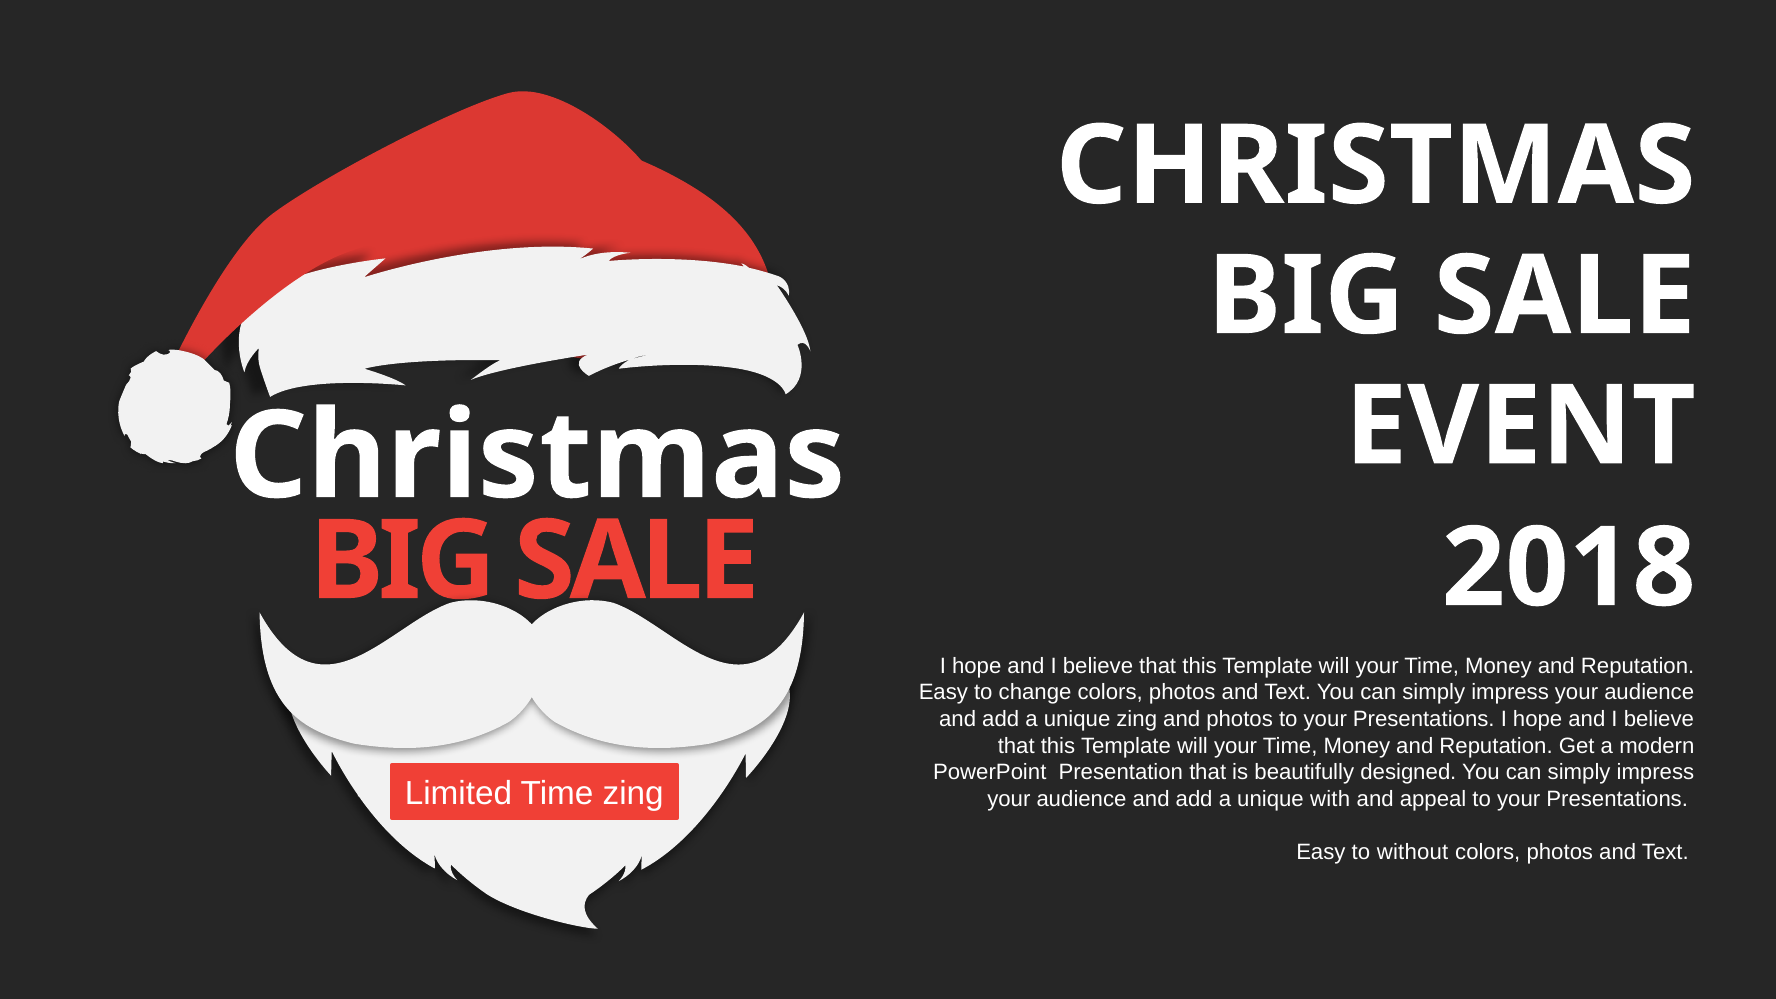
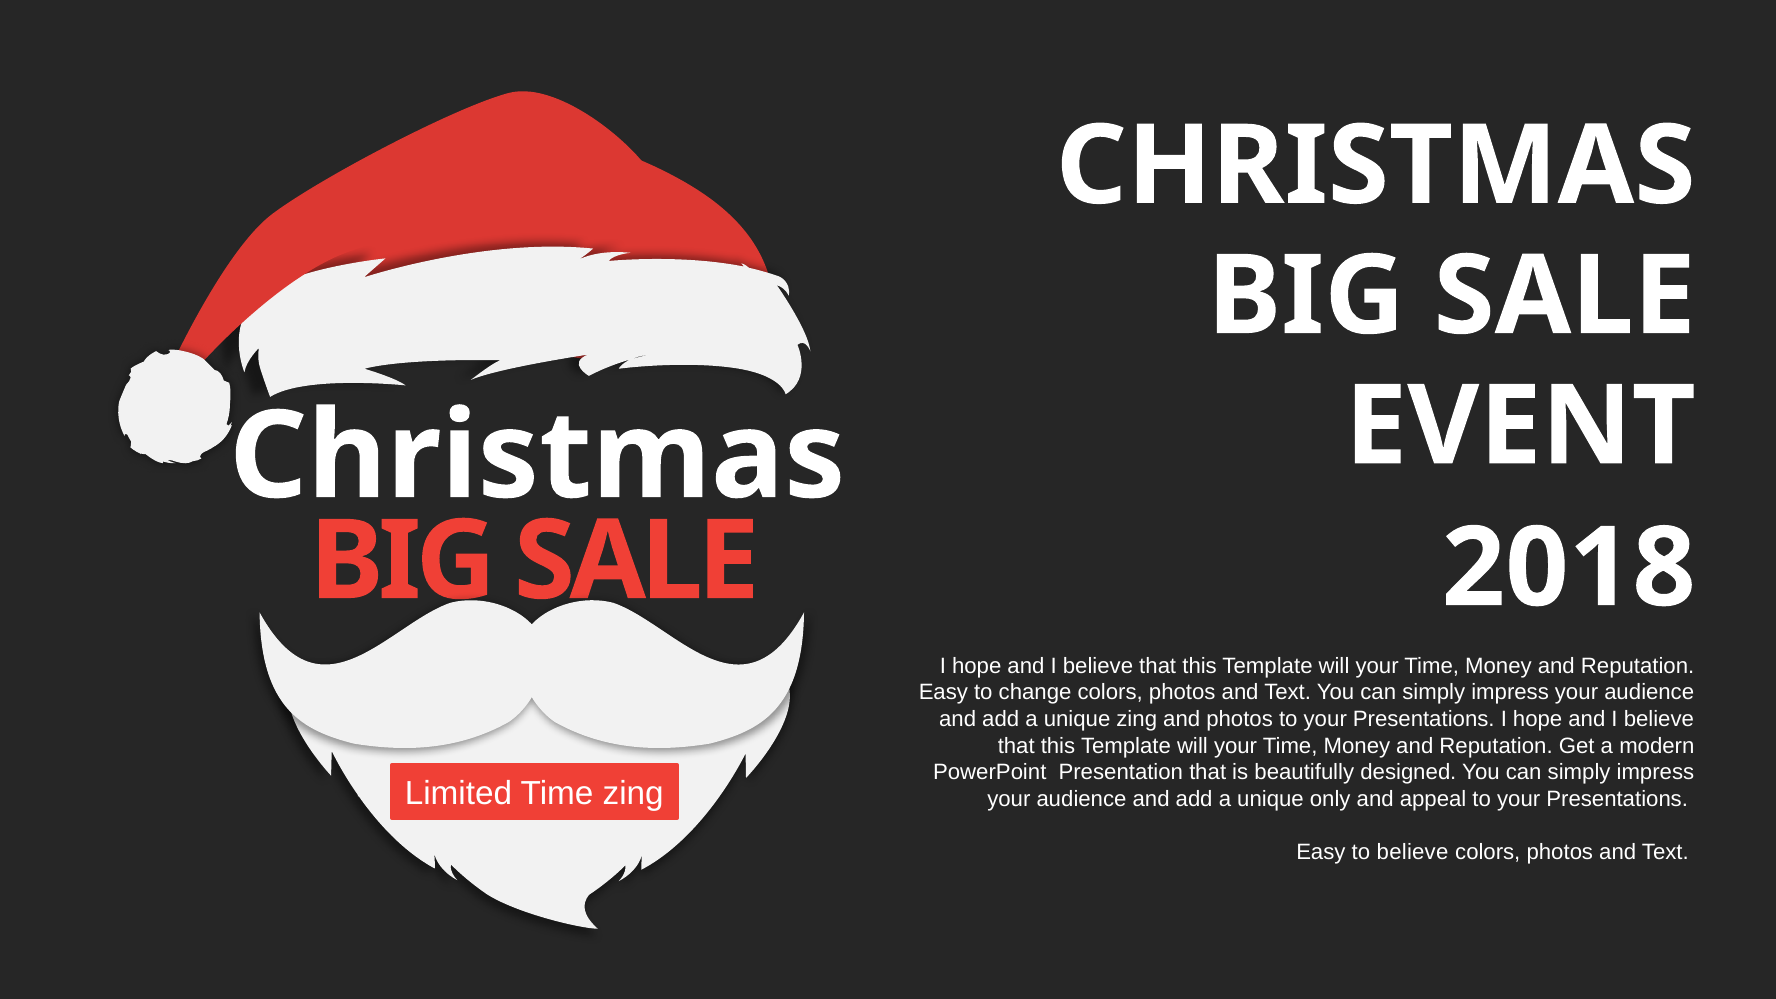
with: with -> only
to without: without -> believe
